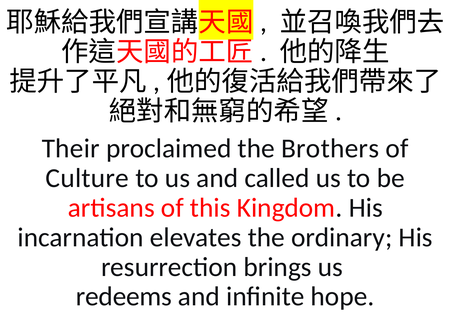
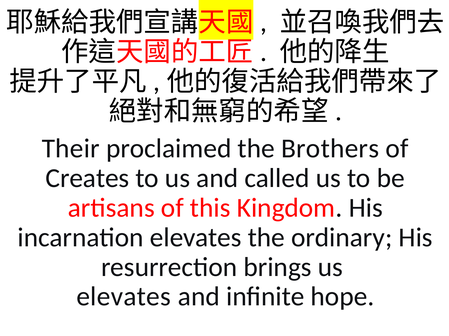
Culture: Culture -> Creates
redeems at (124, 297): redeems -> elevates
